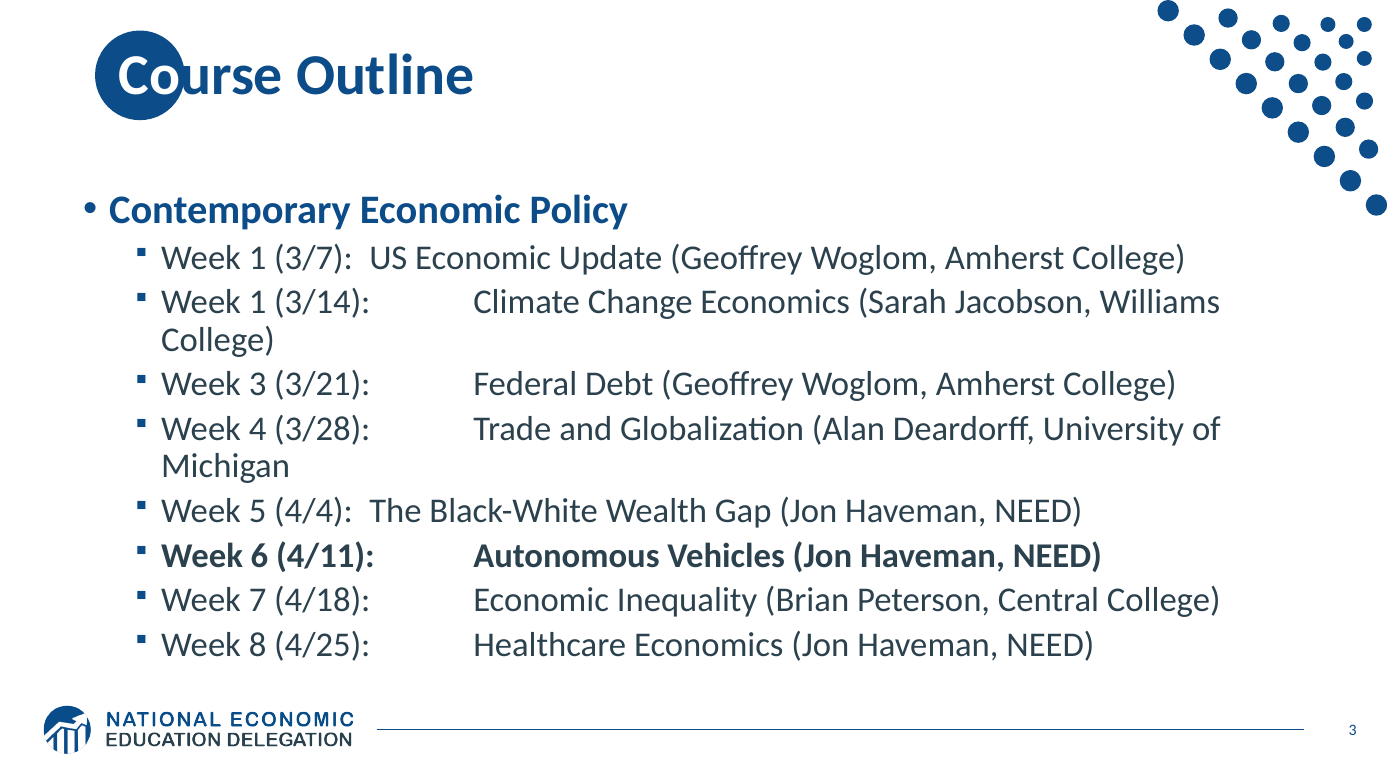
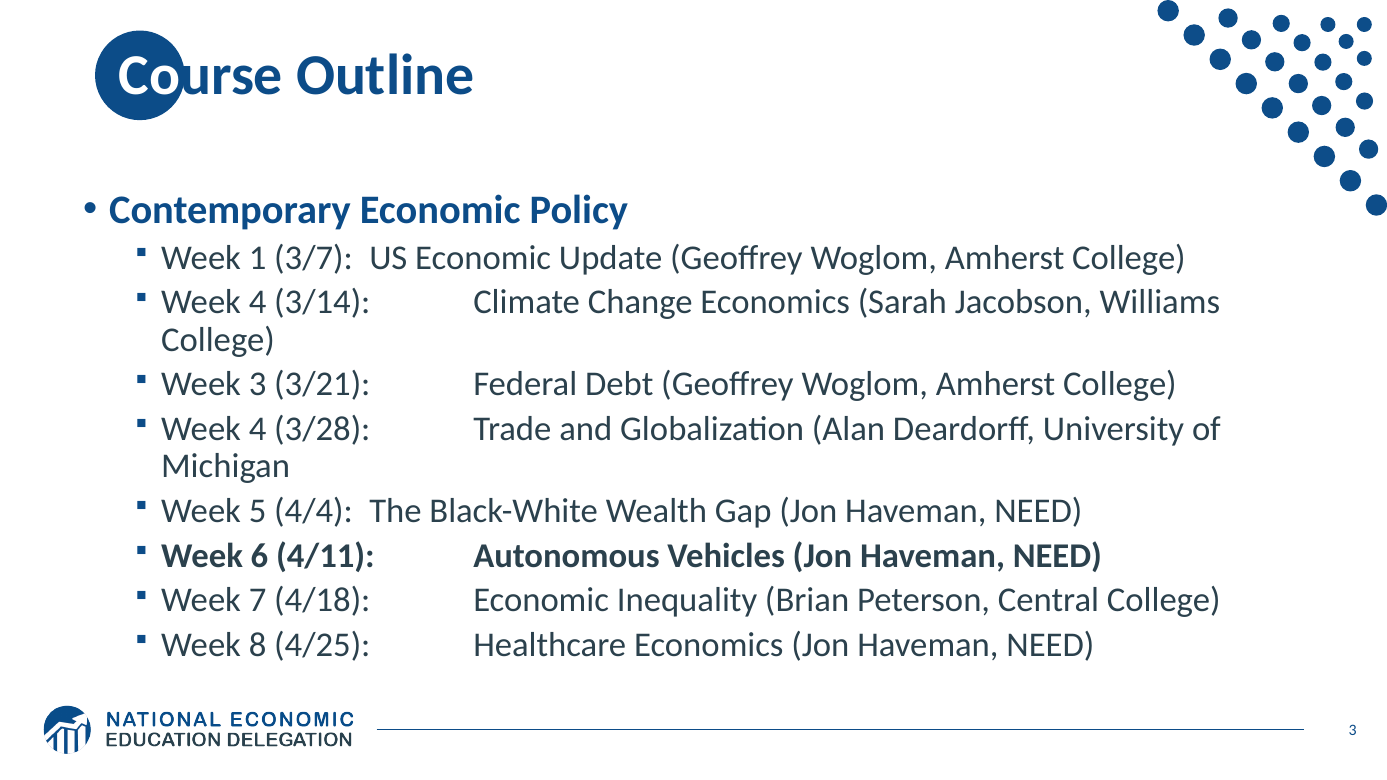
1 at (258, 302): 1 -> 4
